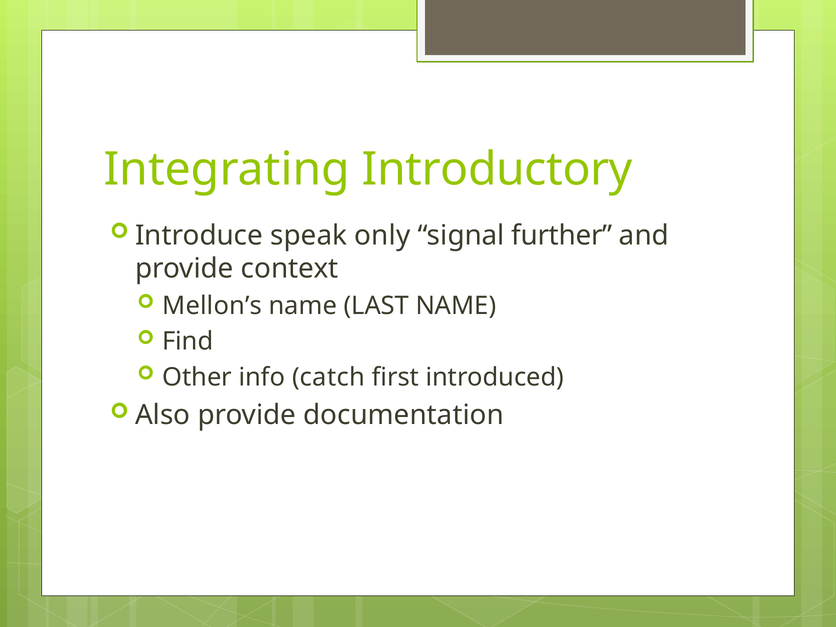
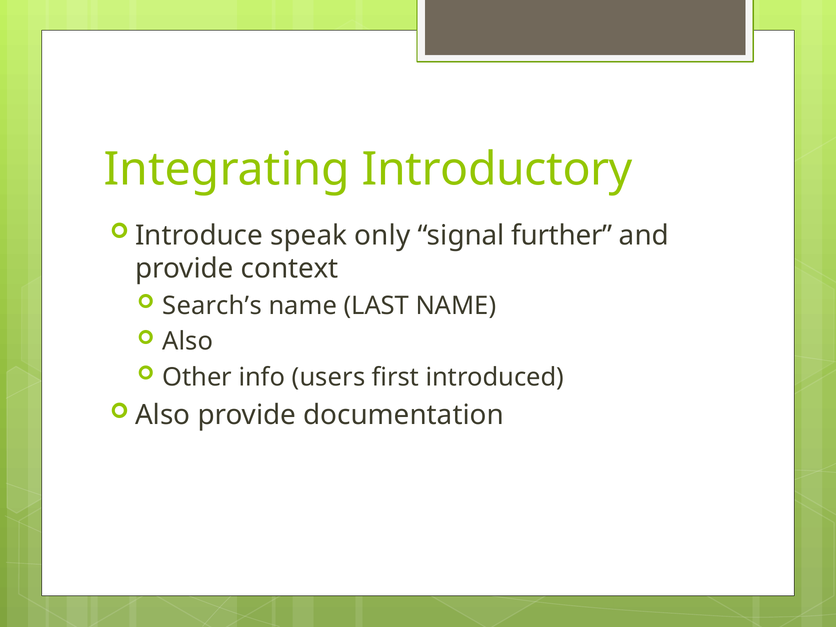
Mellon’s: Mellon’s -> Search’s
Find at (188, 341): Find -> Also
catch: catch -> users
